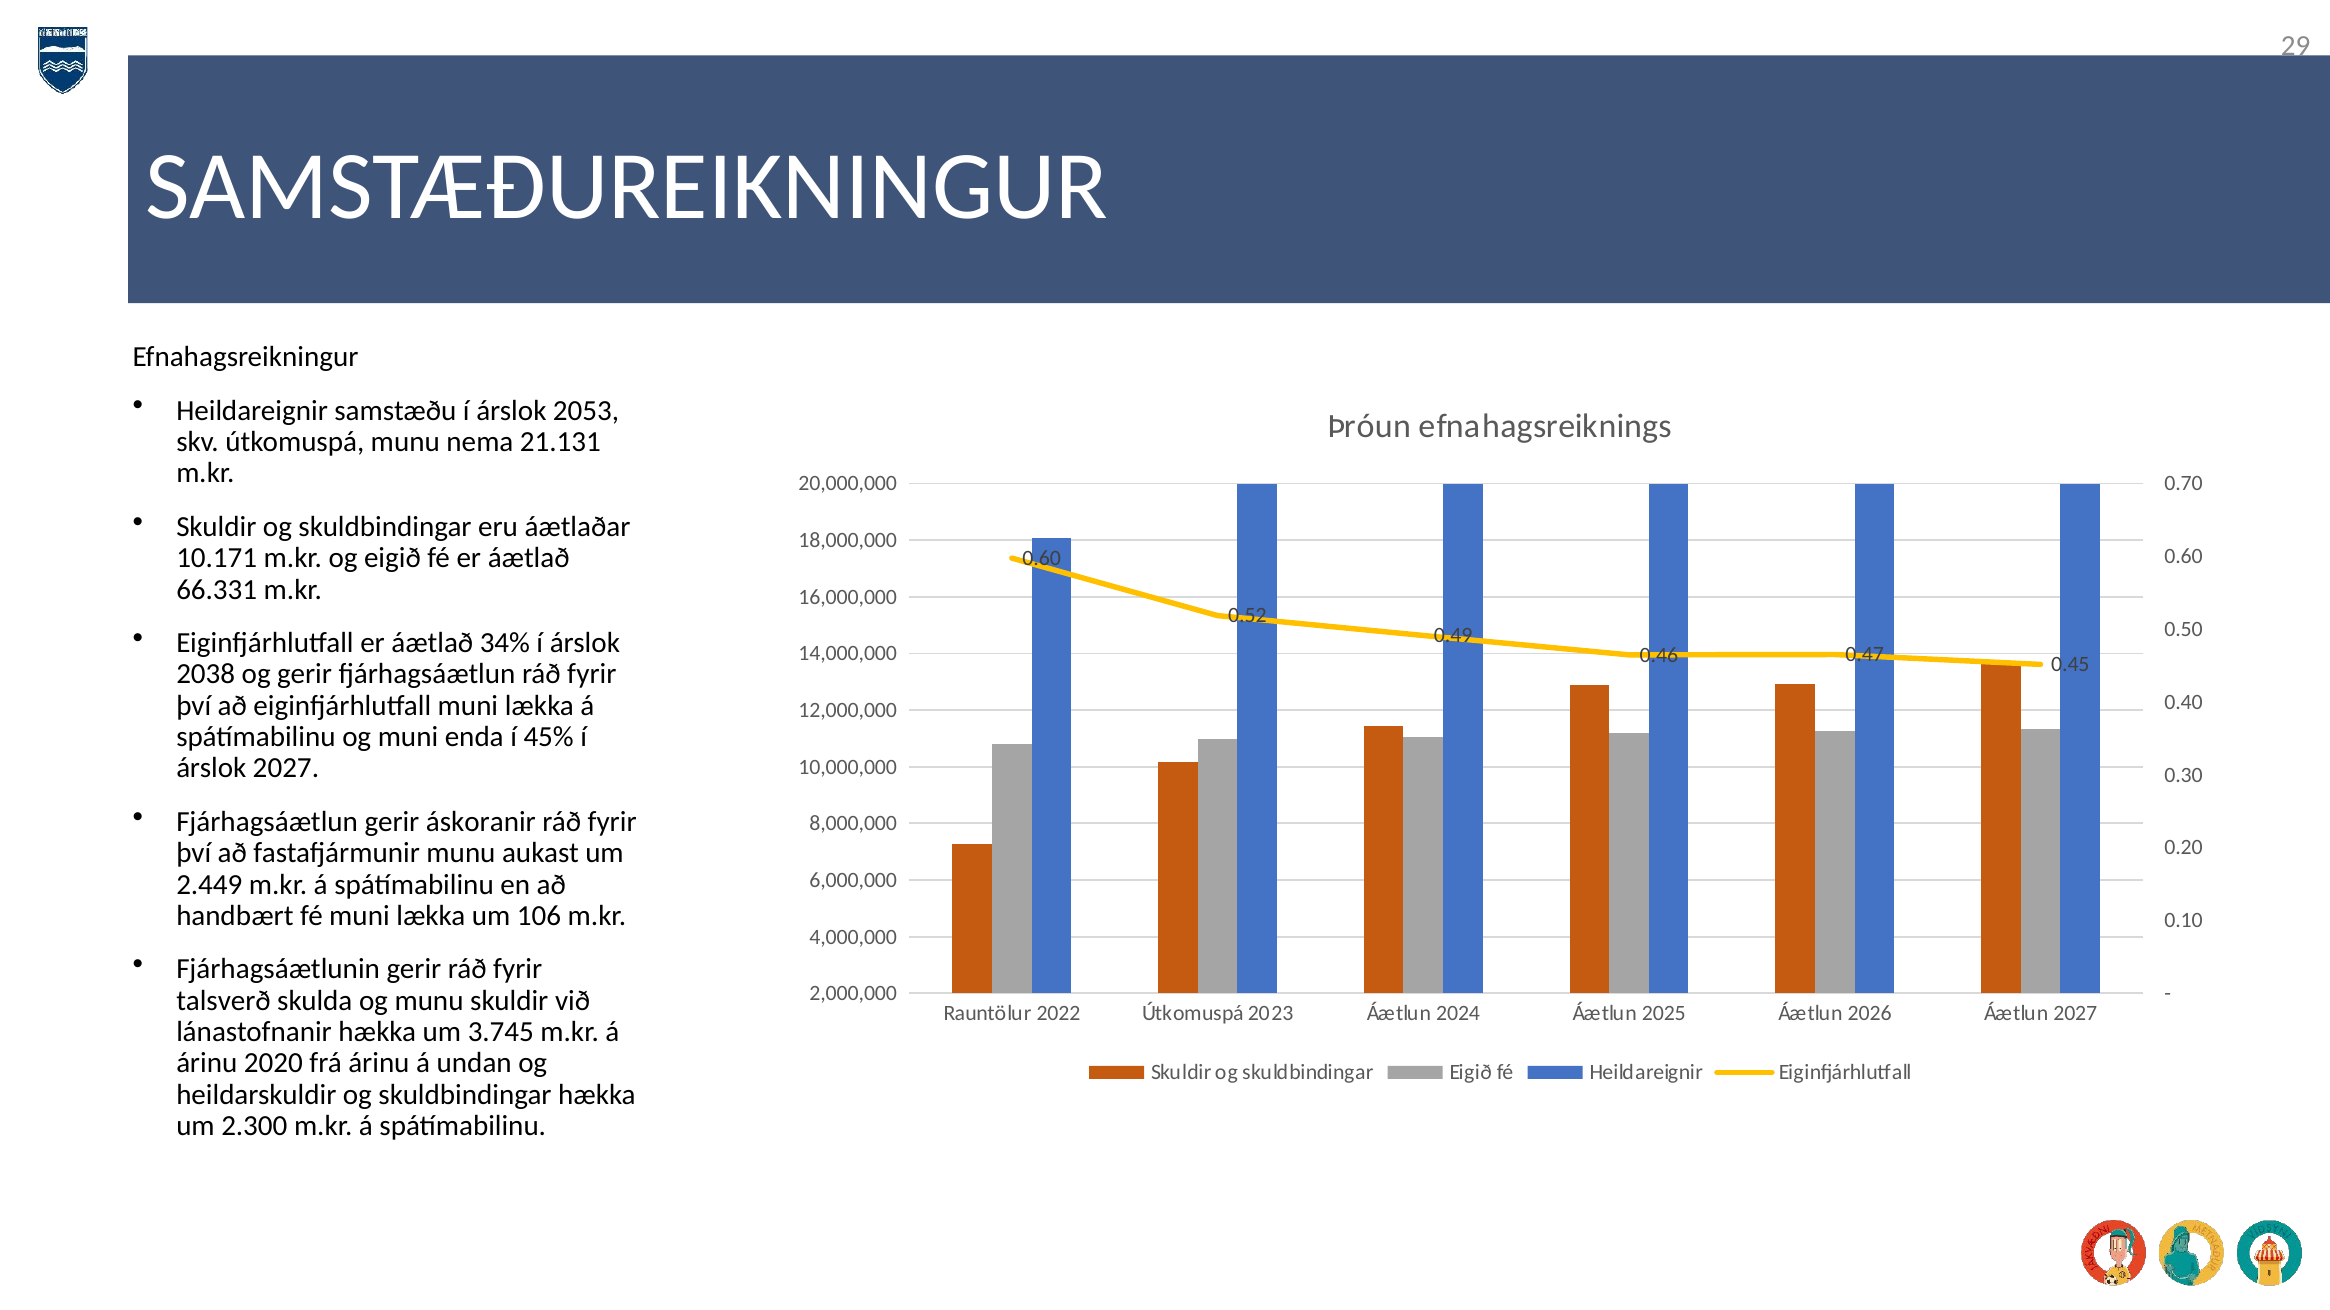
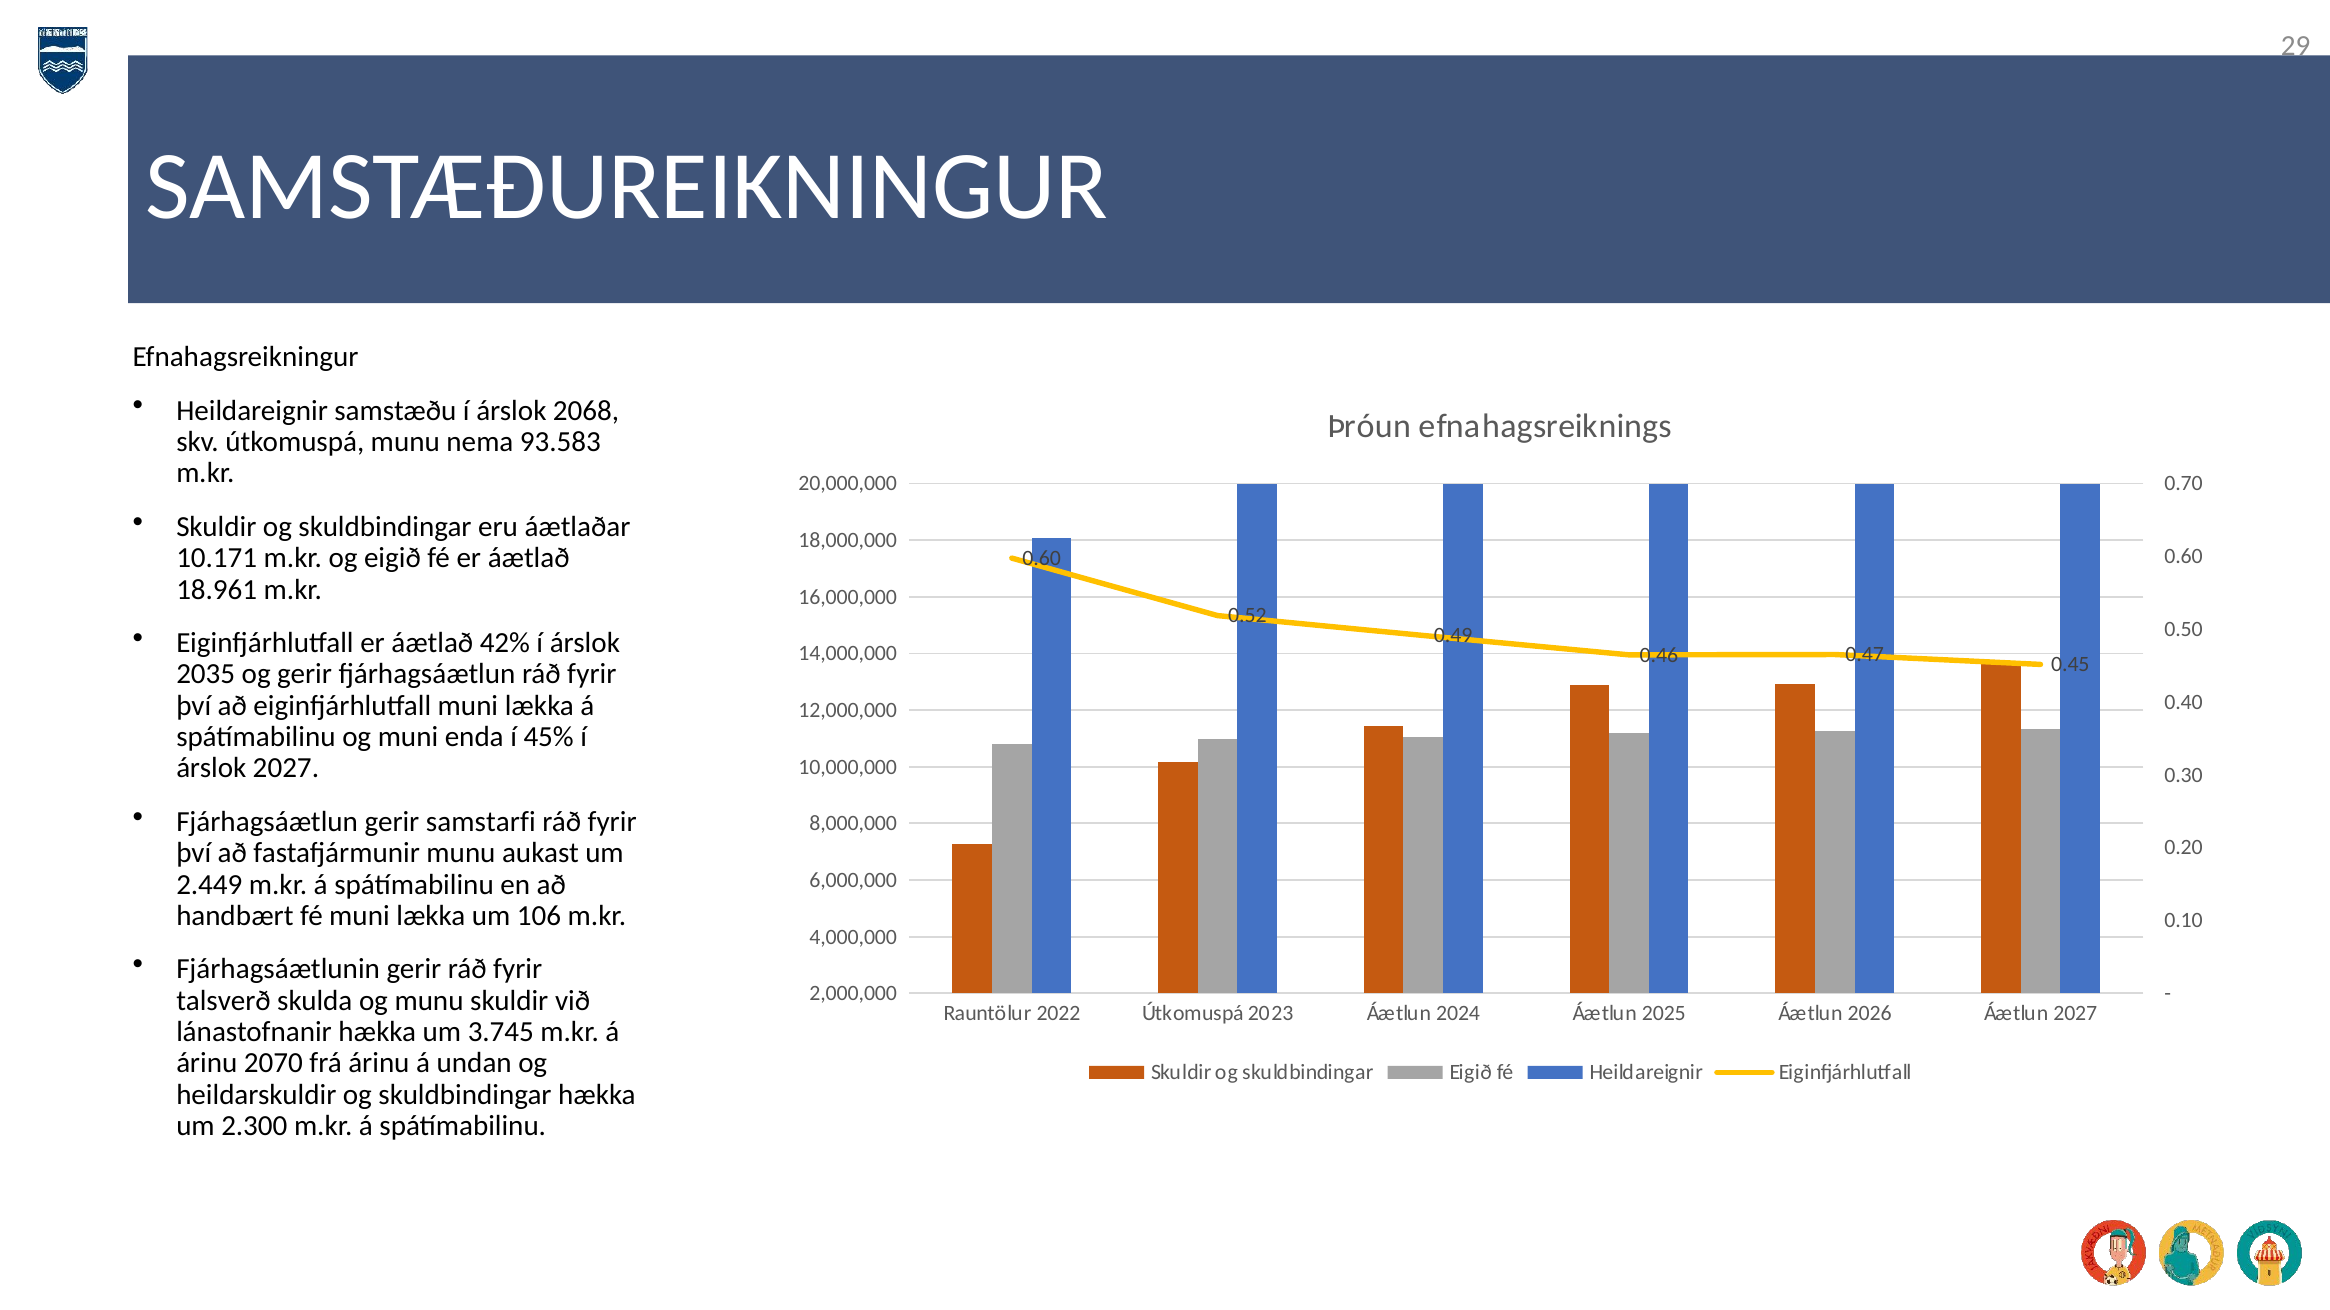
2053: 2053 -> 2068
21.131: 21.131 -> 93.583
66.331: 66.331 -> 18.961
34%: 34% -> 42%
2038: 2038 -> 2035
áskoranir: áskoranir -> samstarfi
2020: 2020 -> 2070
